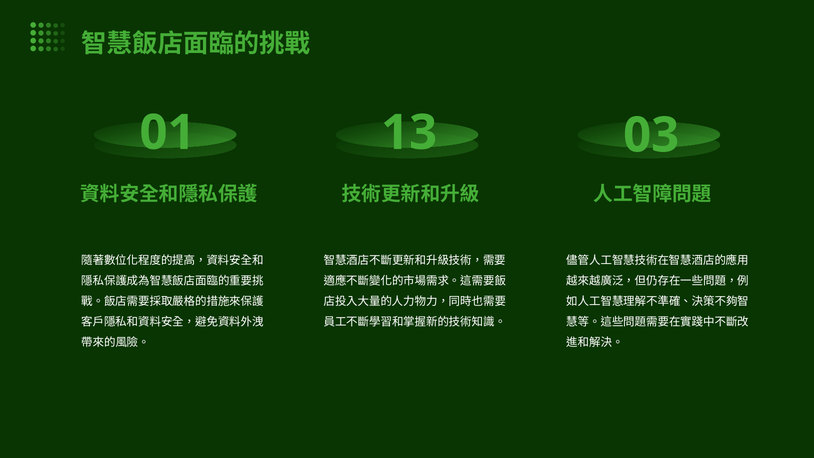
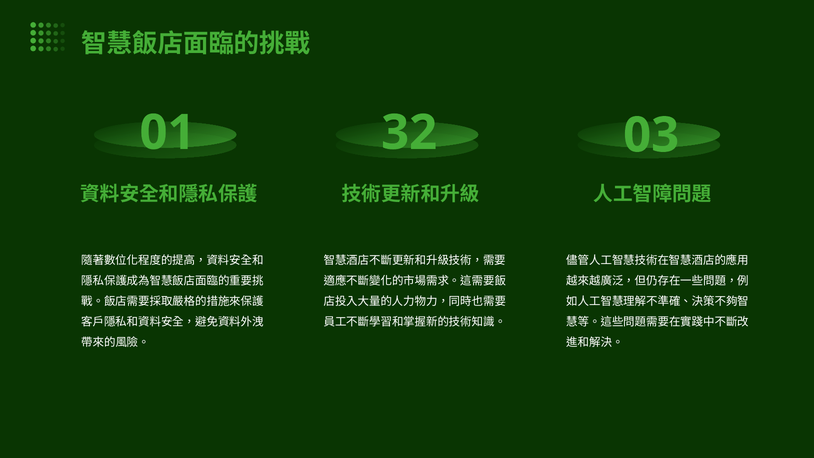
13: 13 -> 32
